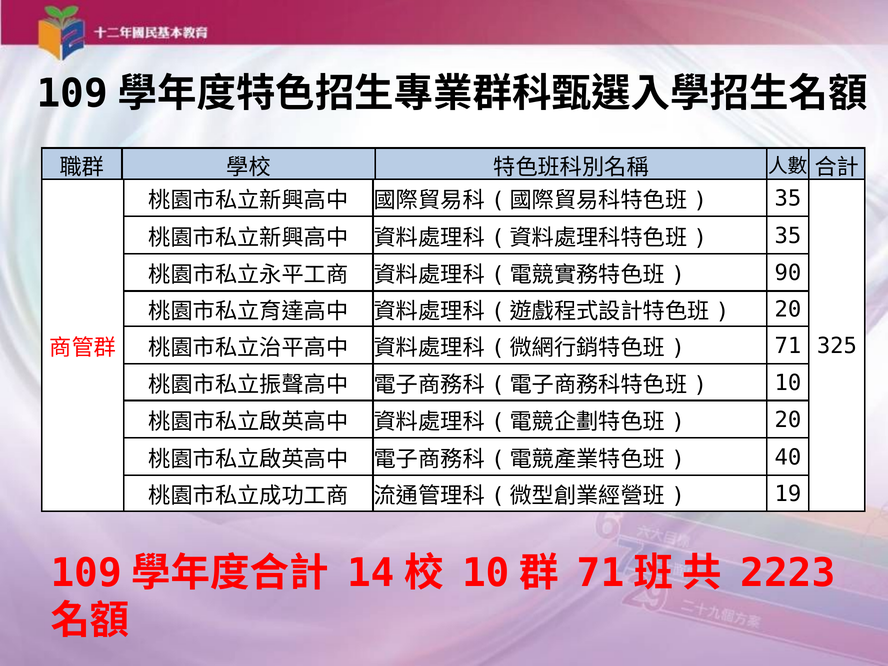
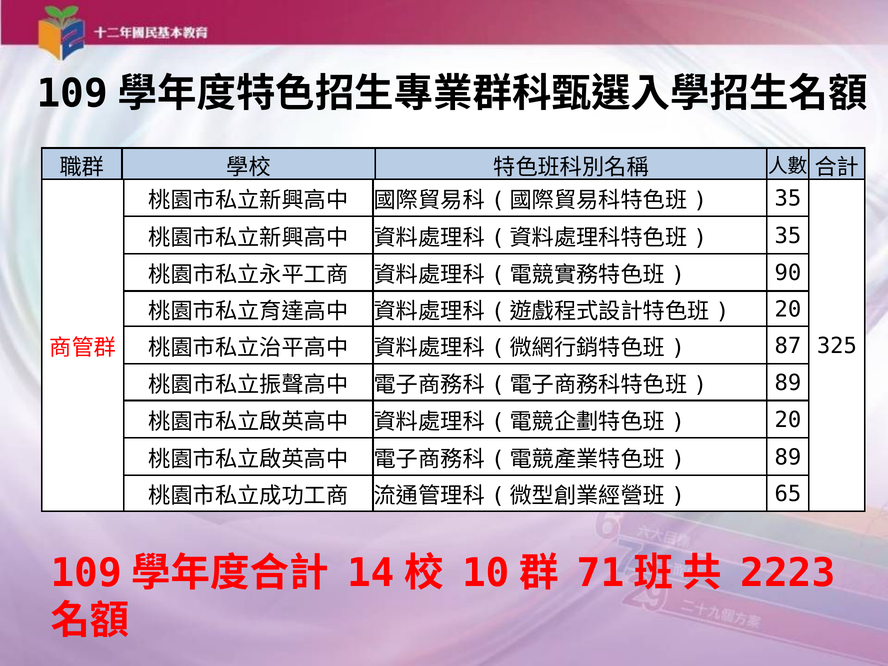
71: 71 -> 87
10 at (788, 383): 10 -> 89
40 at (788, 457): 40 -> 89
19: 19 -> 65
